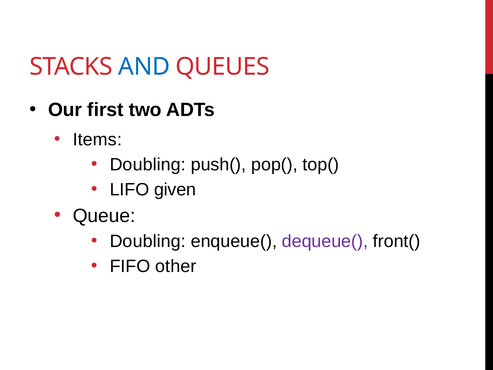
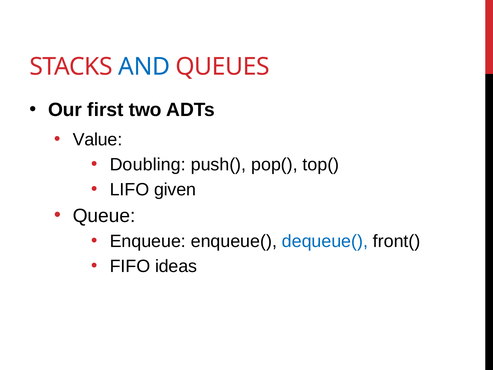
Items: Items -> Value
Doubling at (148, 241): Doubling -> Enqueue
dequeue( colour: purple -> blue
other: other -> ideas
